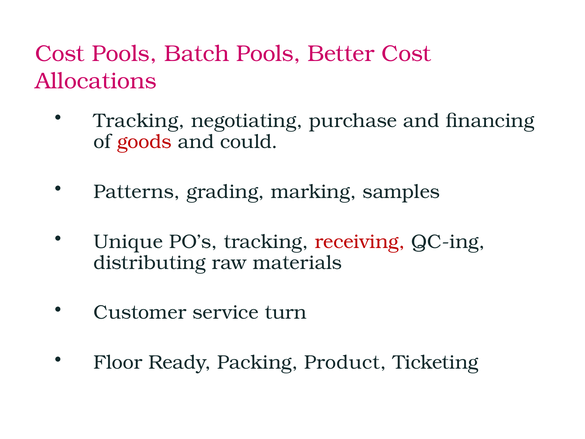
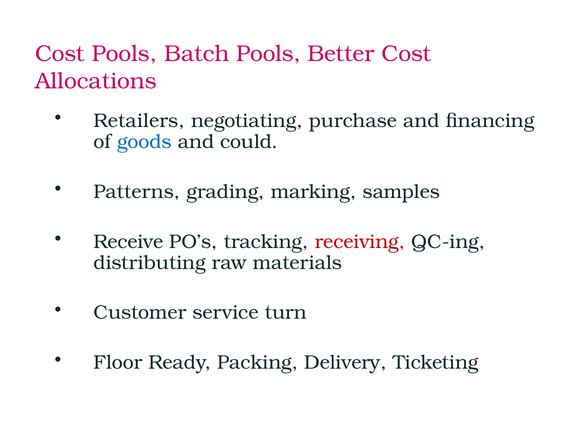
Tracking at (139, 121): Tracking -> Retailers
goods colour: red -> blue
Unique: Unique -> Receive
Product: Product -> Delivery
